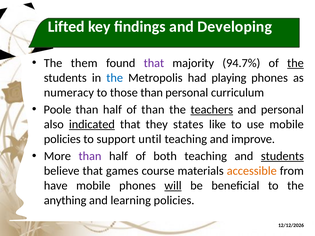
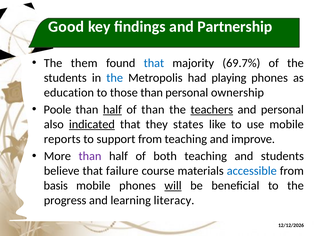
Lifted: Lifted -> Good
Developing: Developing -> Partnership
that at (154, 63) colour: purple -> blue
94.7%: 94.7% -> 69.7%
the at (295, 63) underline: present -> none
numeracy: numeracy -> education
curriculum: curriculum -> ownership
half at (112, 110) underline: none -> present
policies at (62, 139): policies -> reports
support until: until -> from
students at (282, 156) underline: present -> none
games: games -> failure
accessible colour: orange -> blue
have: have -> basis
anything: anything -> progress
learning policies: policies -> literacy
